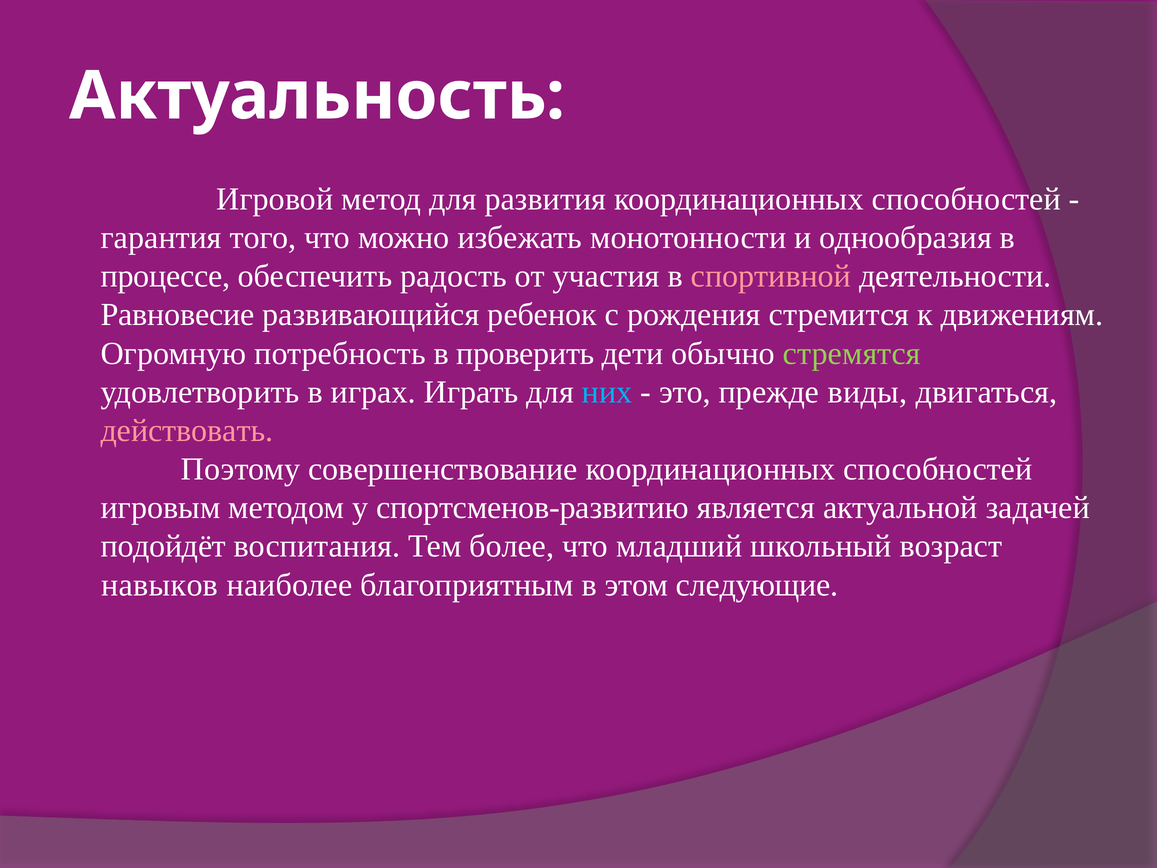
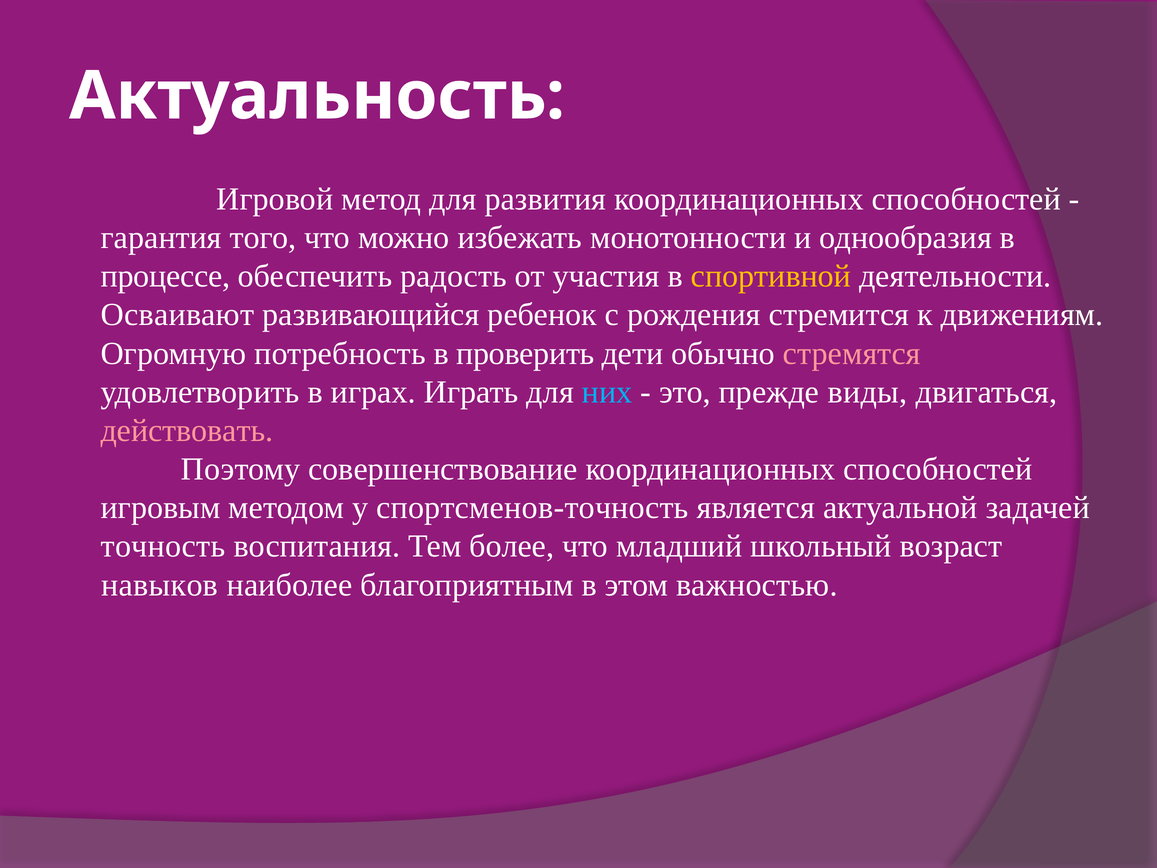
спортивной colour: pink -> yellow
Равновесие: Равновесие -> Осваивают
стремятся colour: light green -> pink
спортсменов-развитию: спортсменов-развитию -> спортсменов-точность
подойдёт: подойдёт -> точность
следующие: следующие -> важностью
